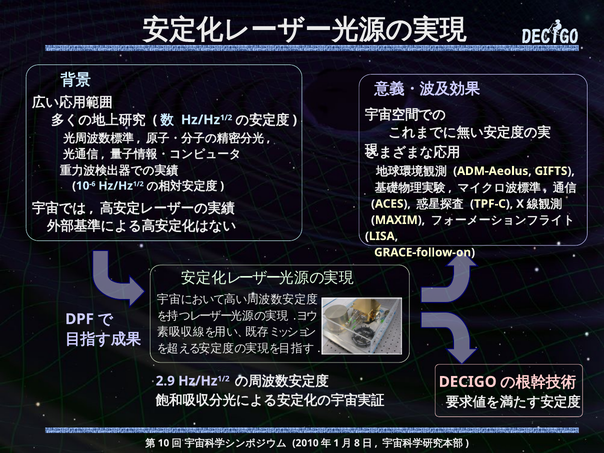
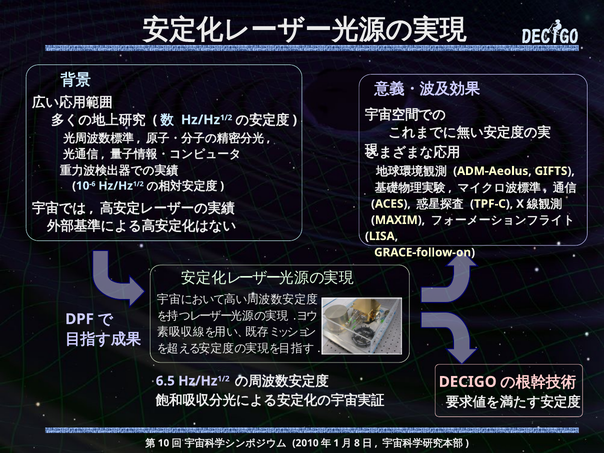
2.9: 2.9 -> 6.5
